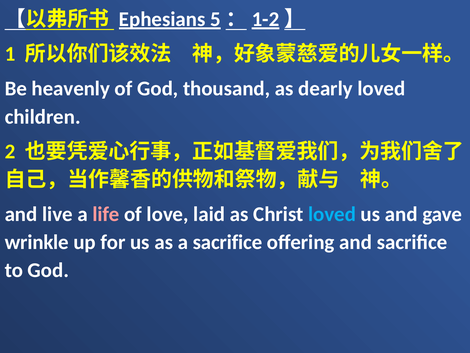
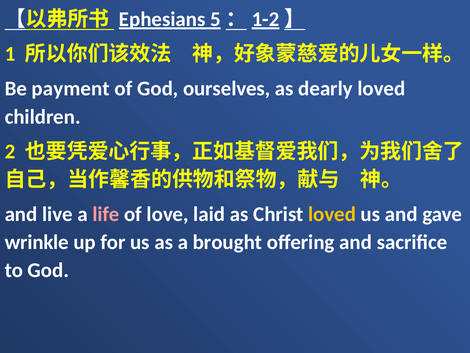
heavenly: heavenly -> payment
thousand: thousand -> ourselves
loved at (332, 214) colour: light blue -> yellow
a sacrifice: sacrifice -> brought
